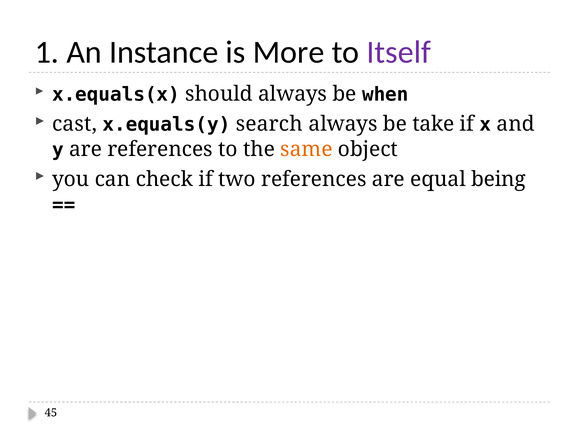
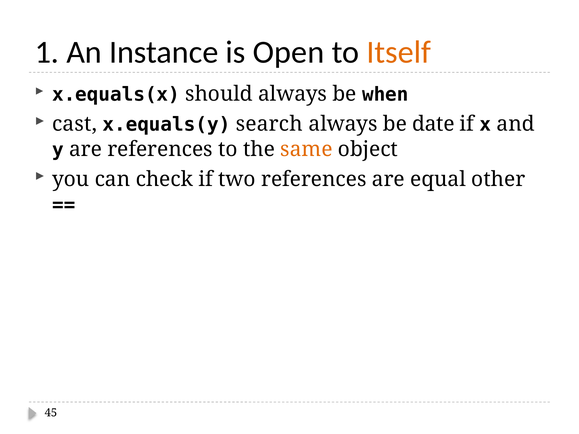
More: More -> Open
Itself colour: purple -> orange
take: take -> date
being: being -> other
